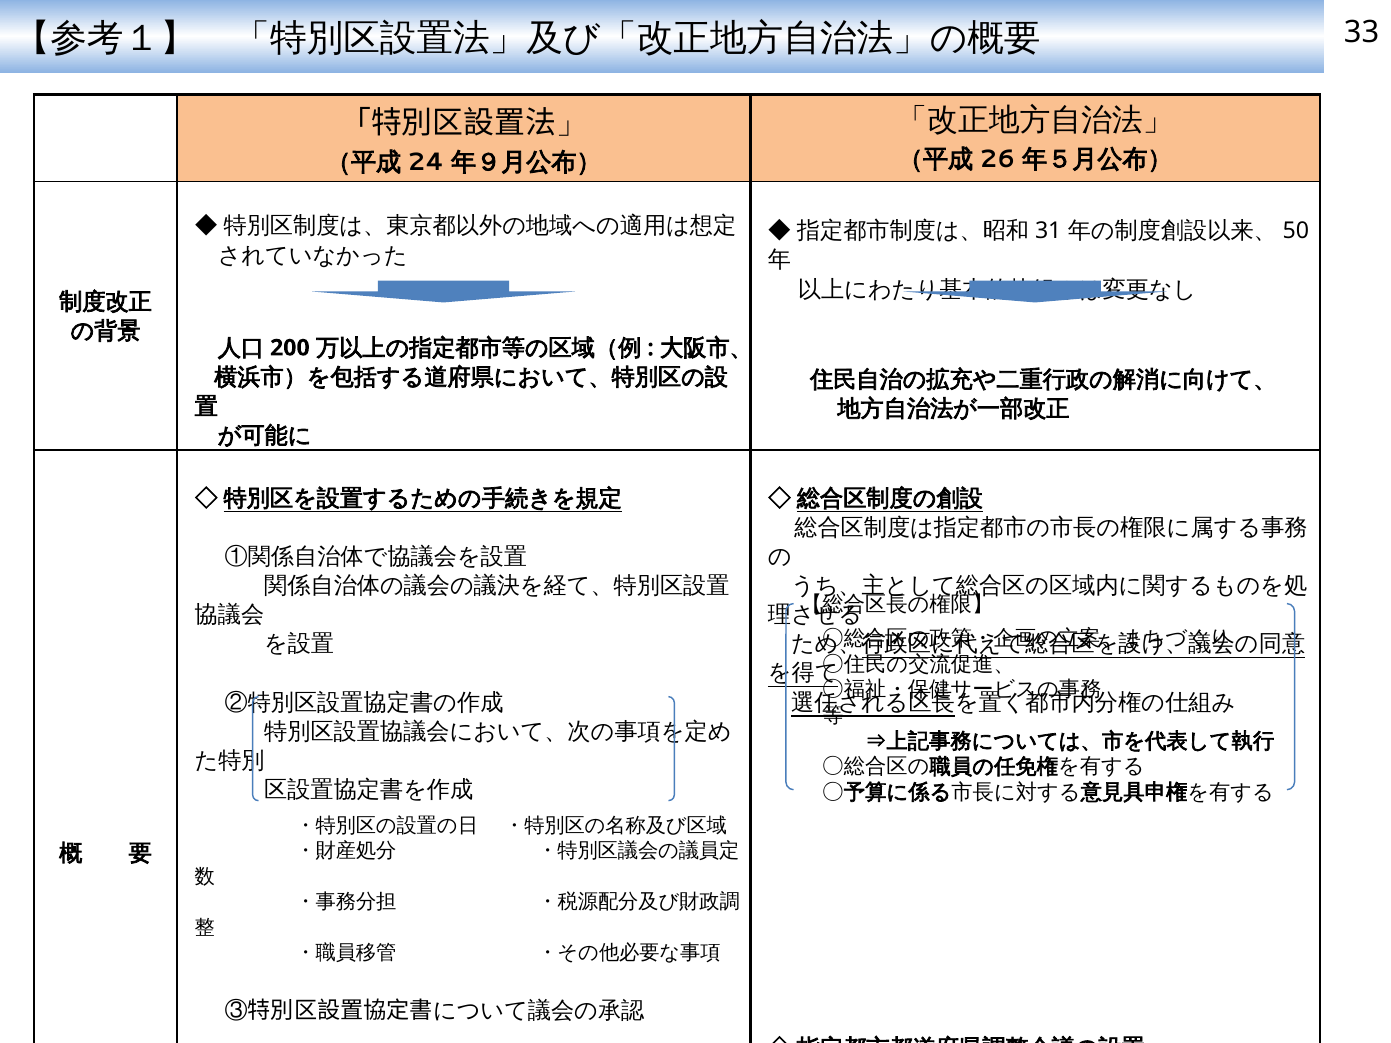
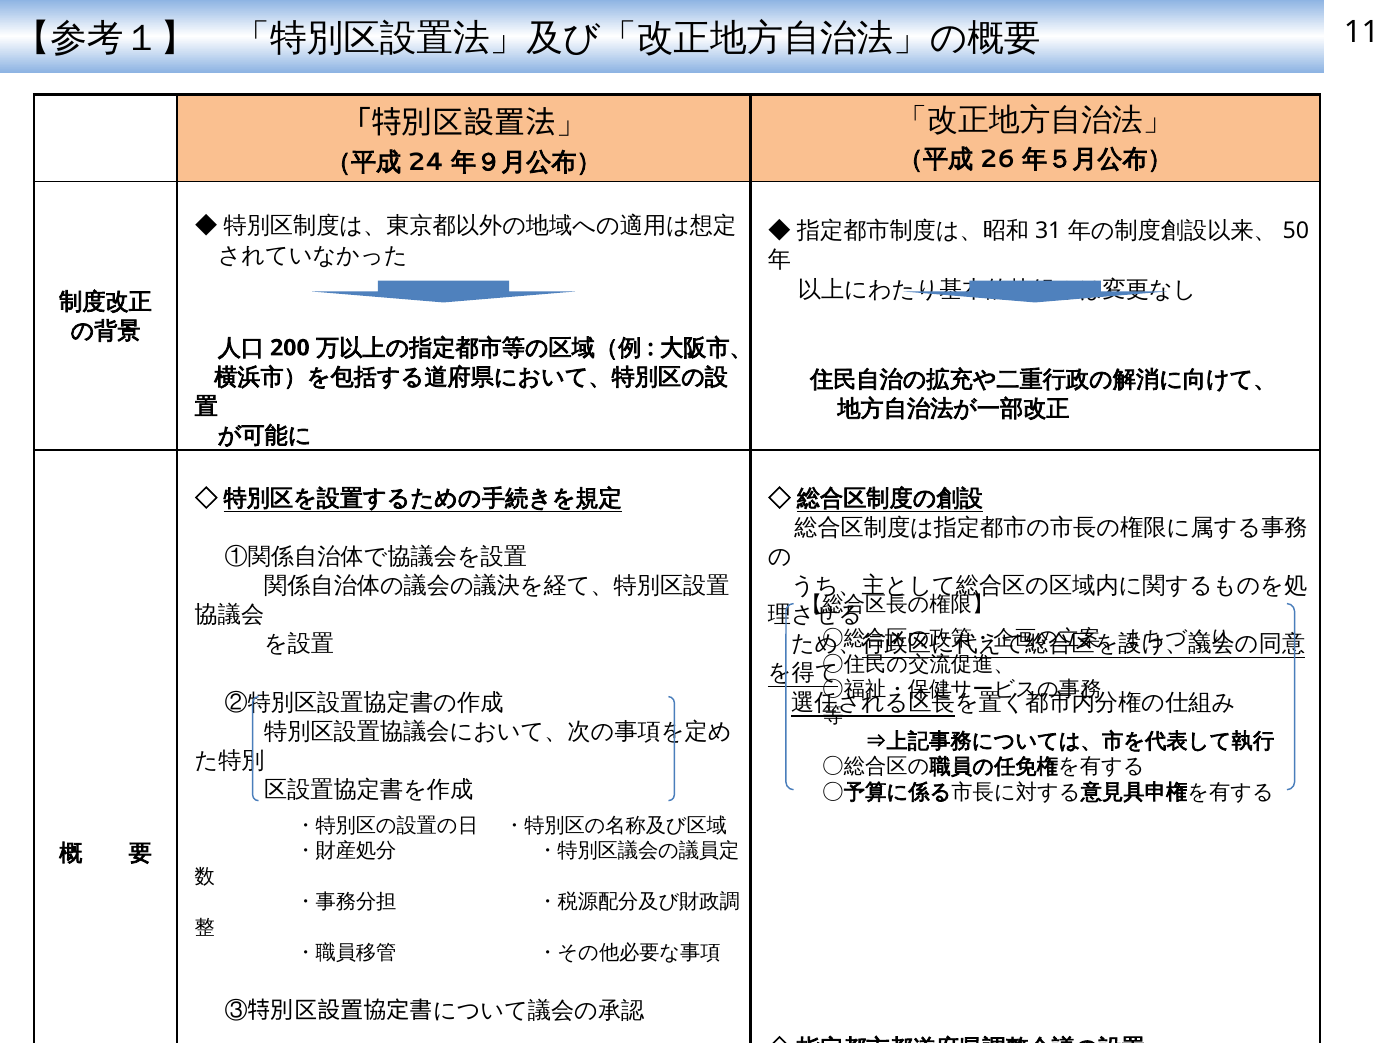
33: 33 -> 11
